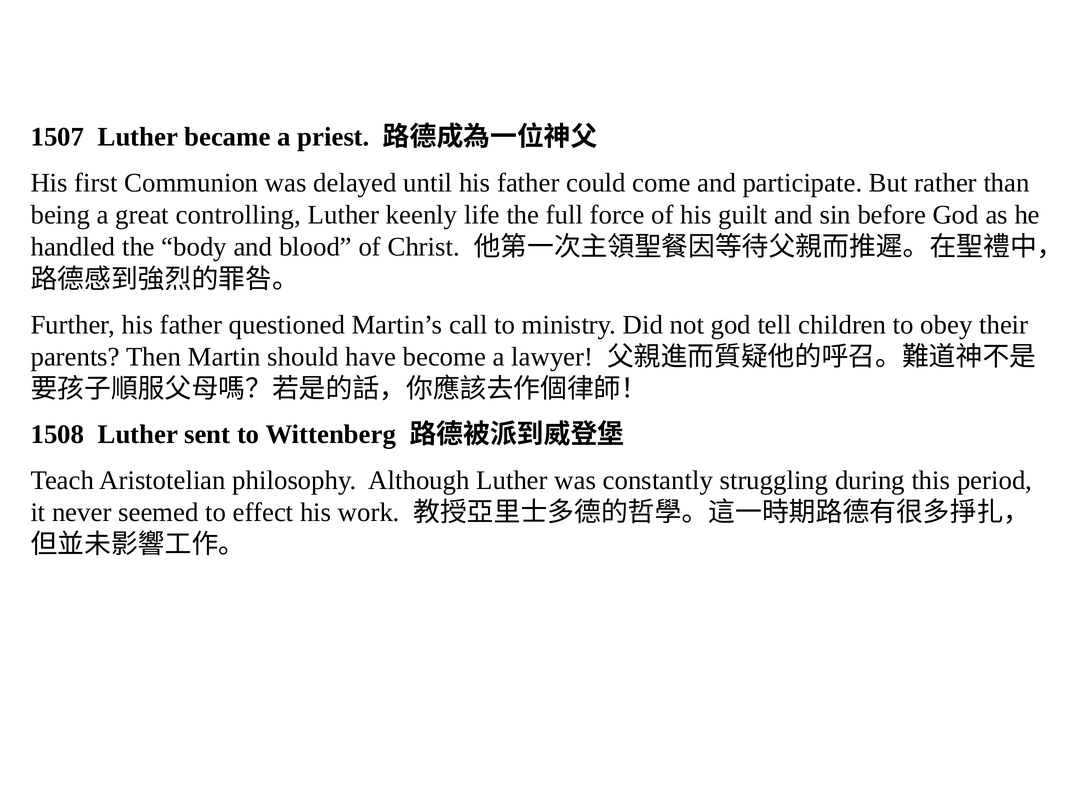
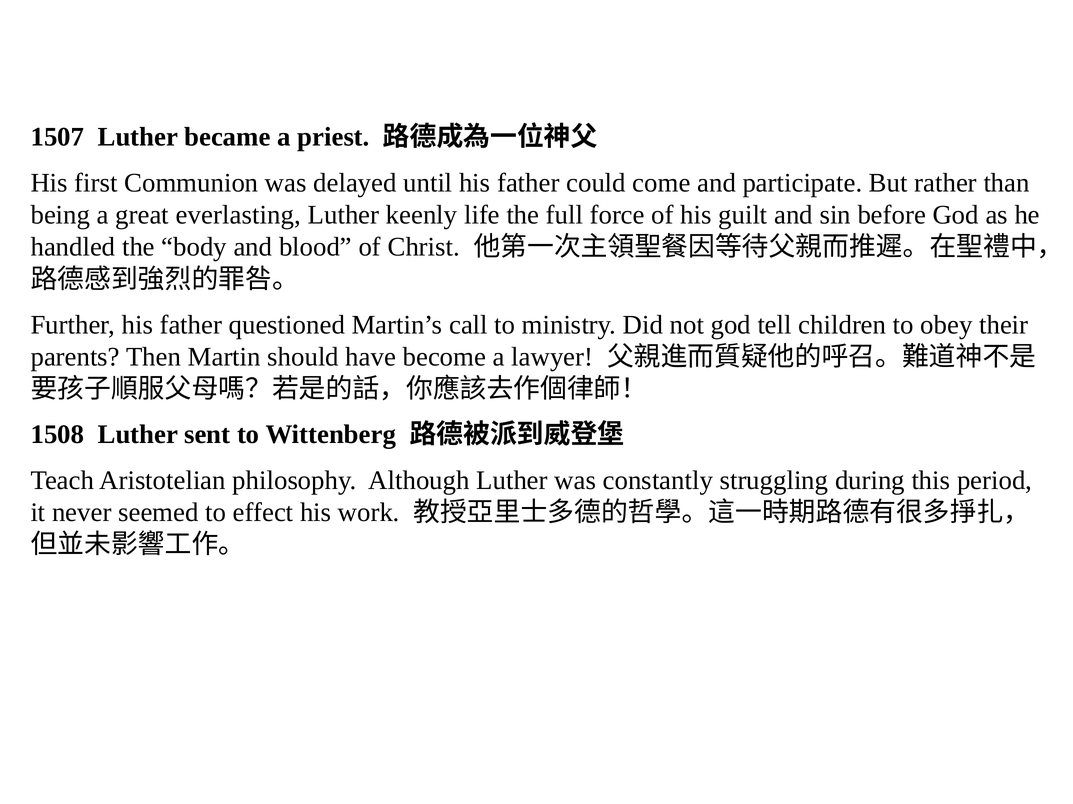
controlling: controlling -> everlasting
